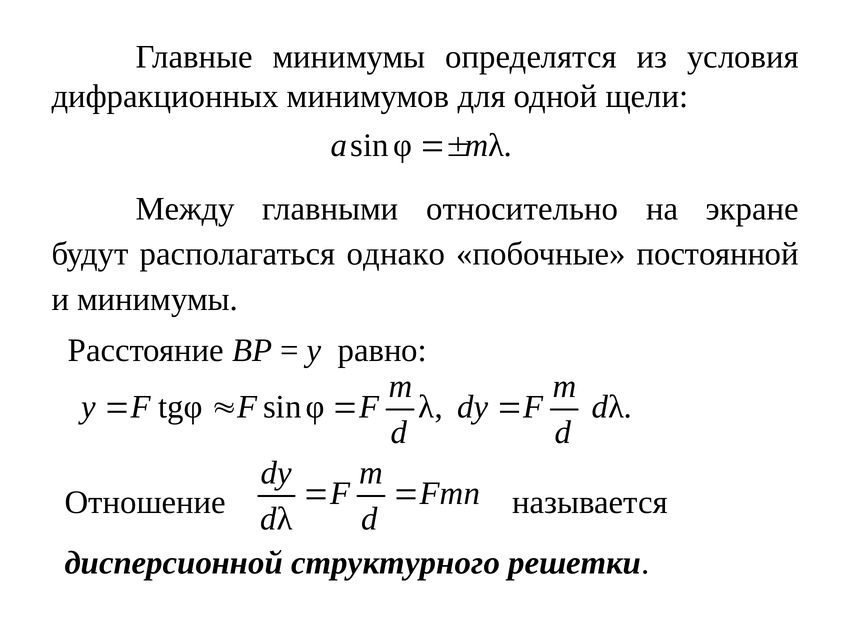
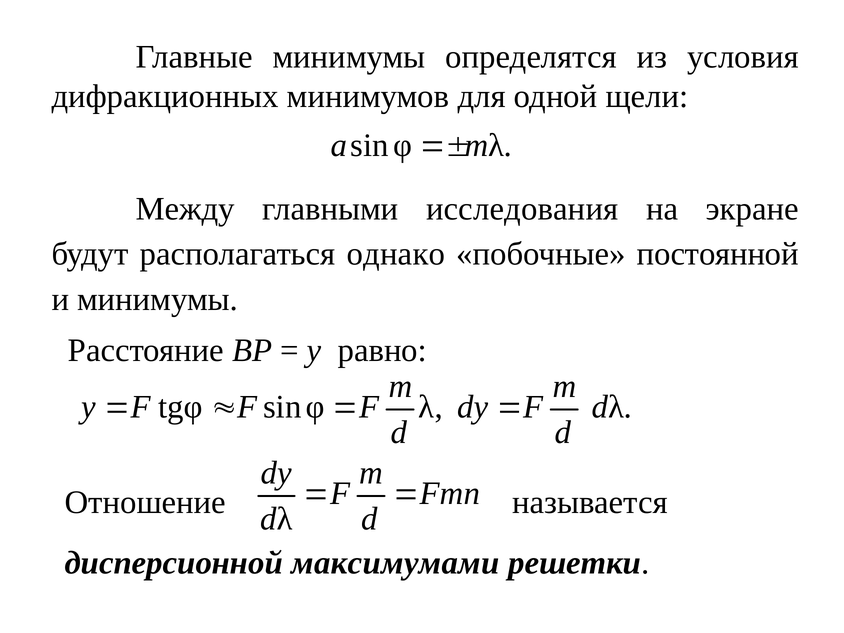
относительно: относительно -> исследования
структурного: структурного -> максимумами
